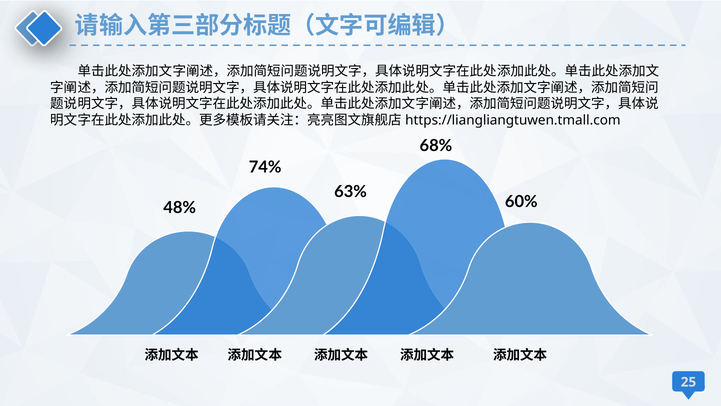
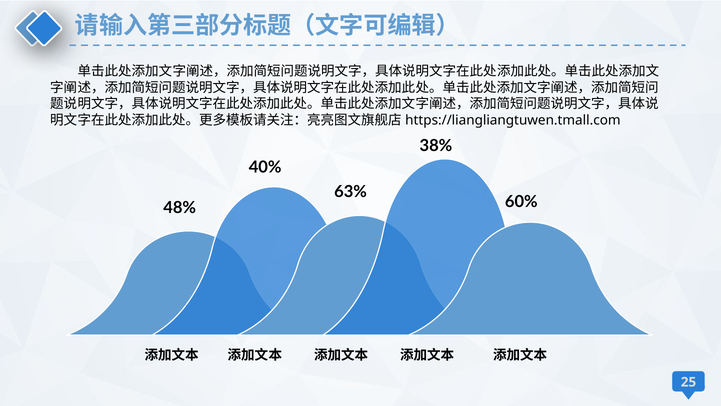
68%: 68% -> 38%
74%: 74% -> 40%
